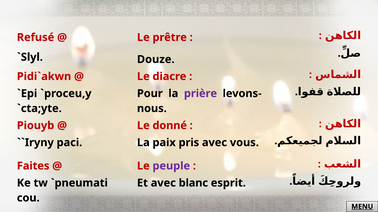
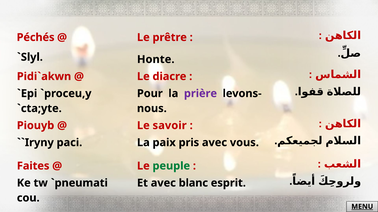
Refusé: Refusé -> Péchés
Douze: Douze -> Honte
donné: donné -> savoir
peuple colour: purple -> green
